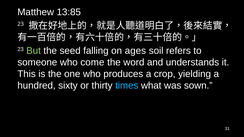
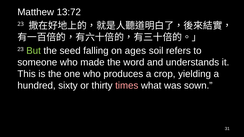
13:85: 13:85 -> 13:72
come: come -> made
times colour: light blue -> pink
